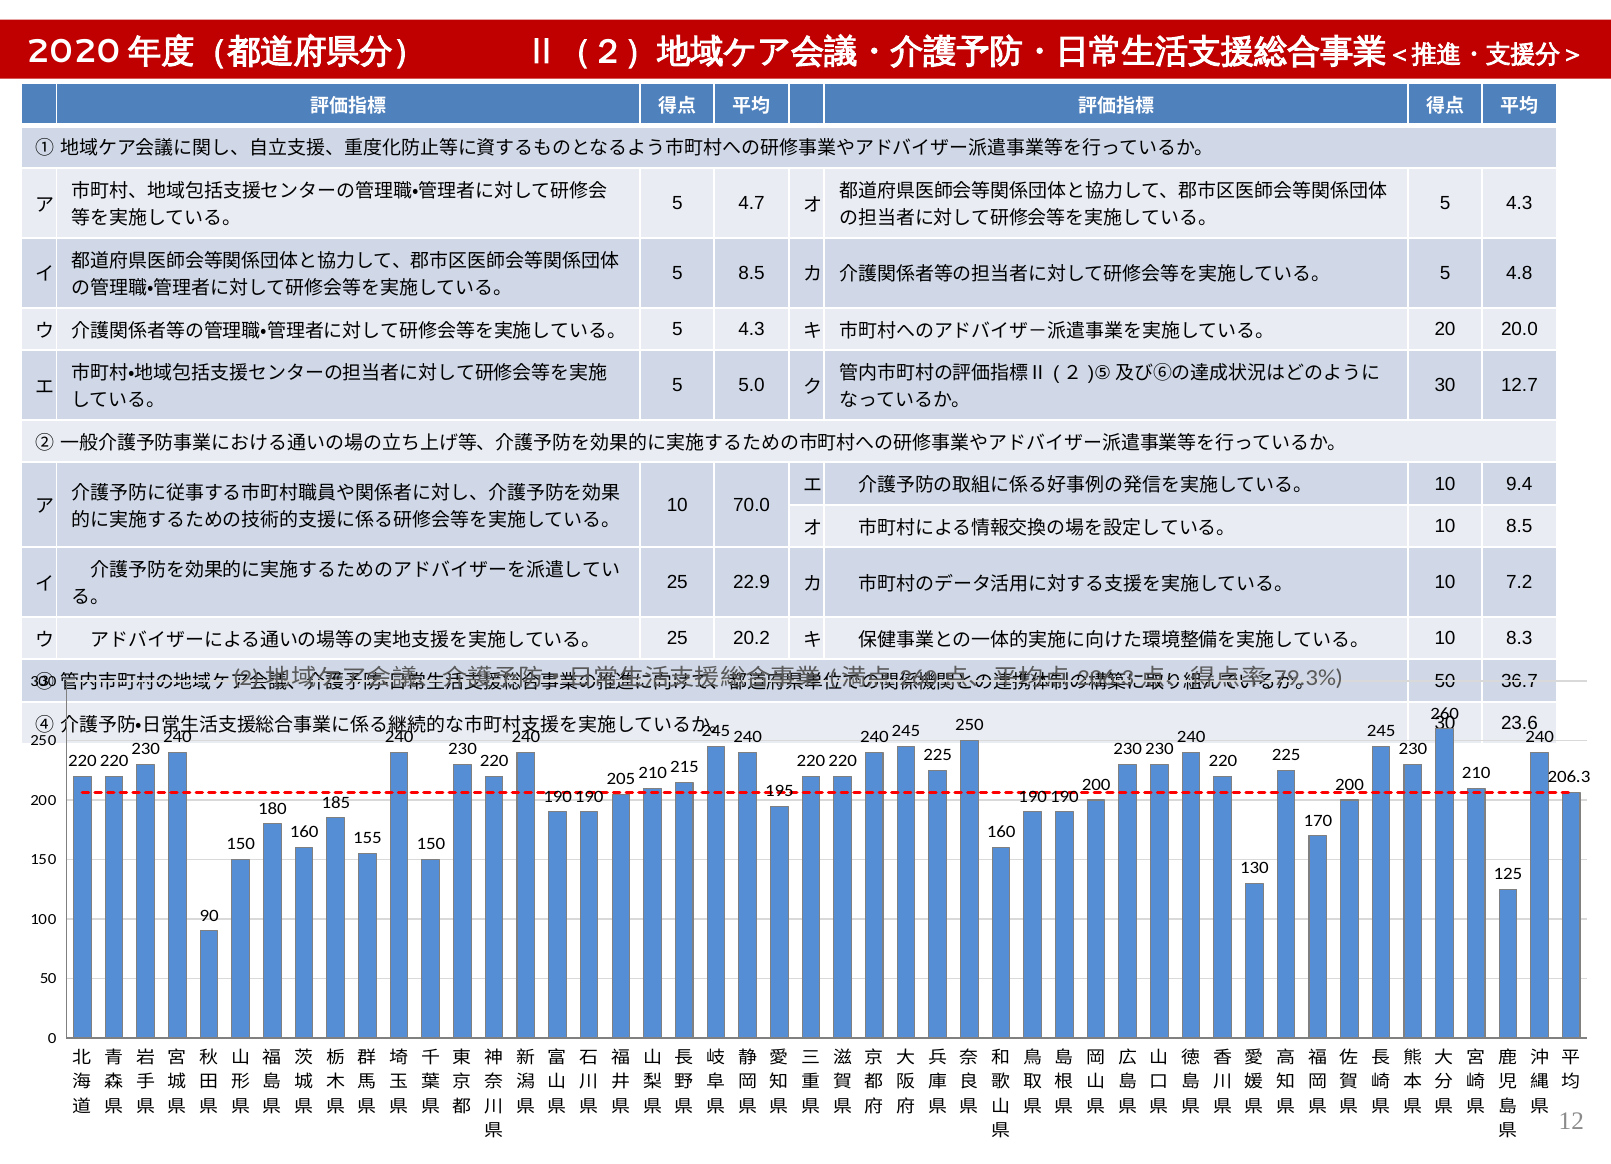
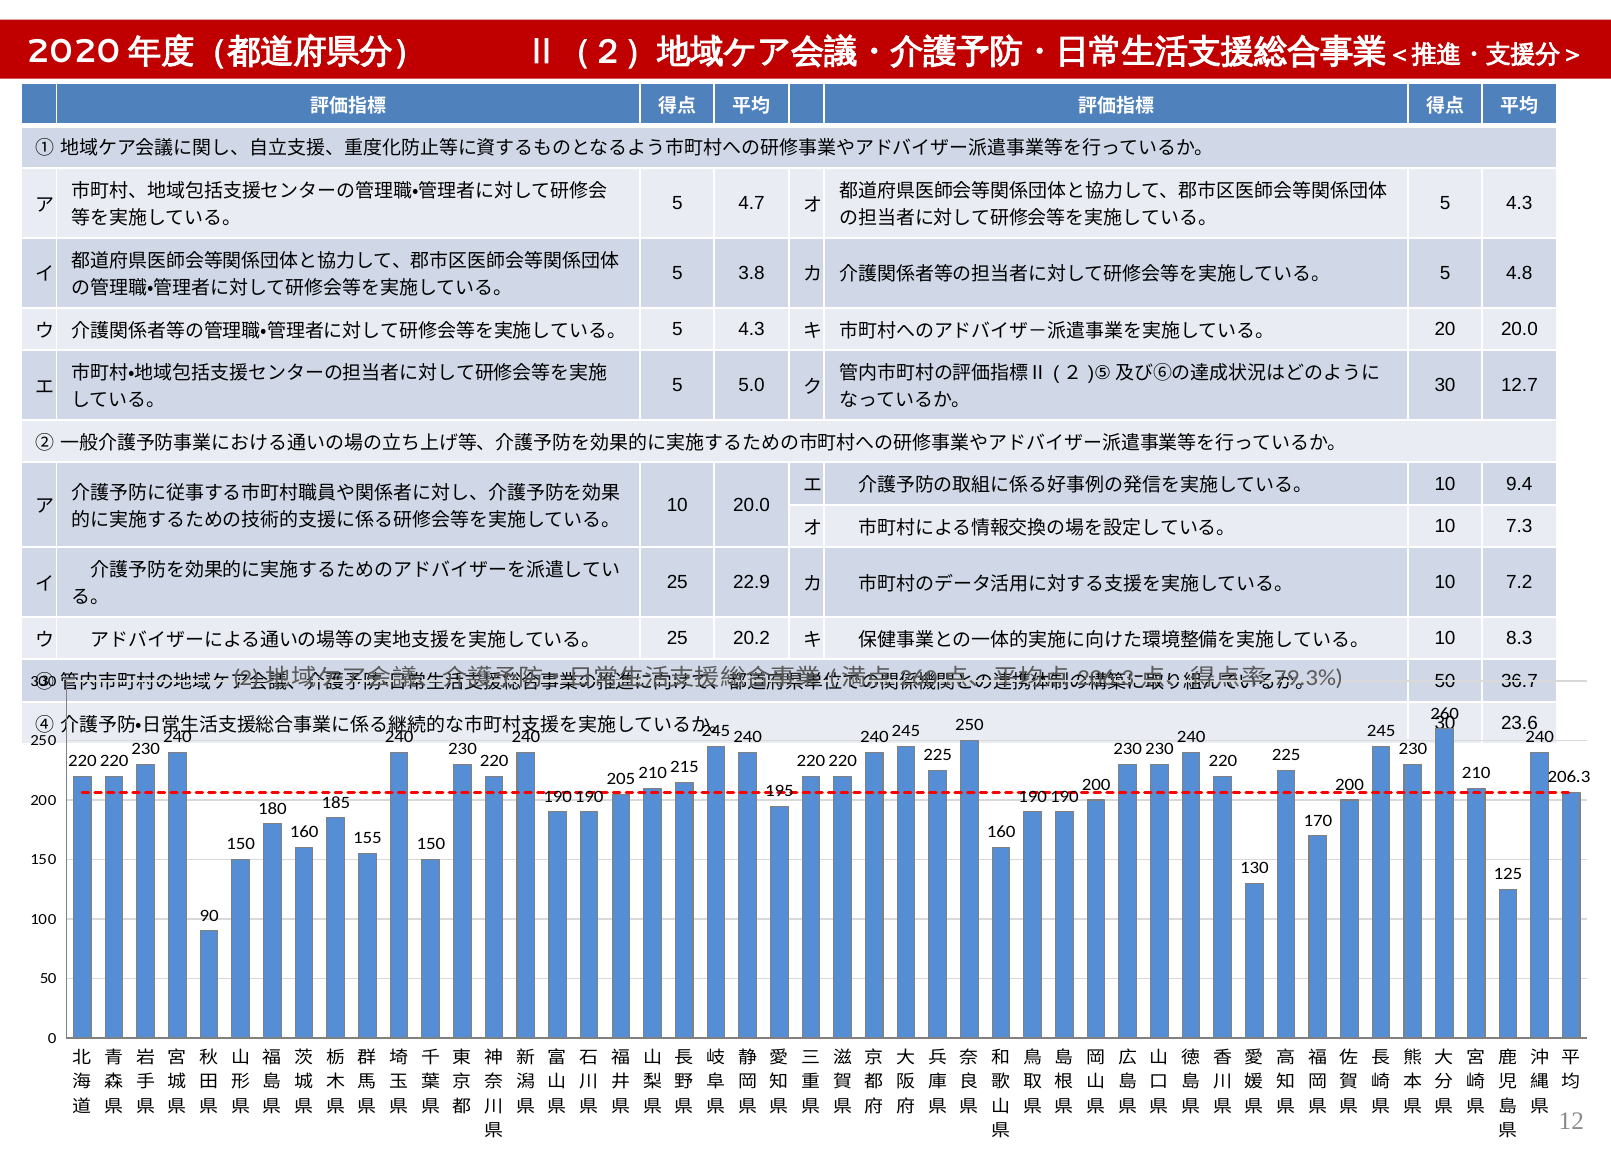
5 8.5: 8.5 -> 3.8
10 70.0: 70.0 -> 20.0
10 8.5: 8.5 -> 7.3
